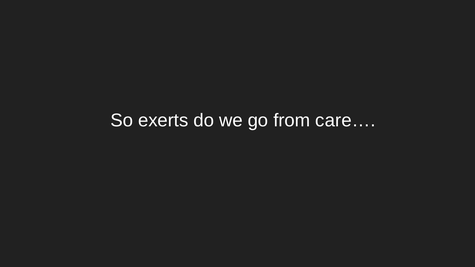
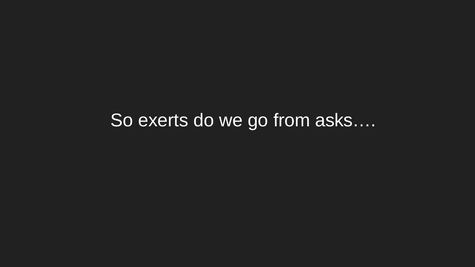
care…: care… -> asks…
